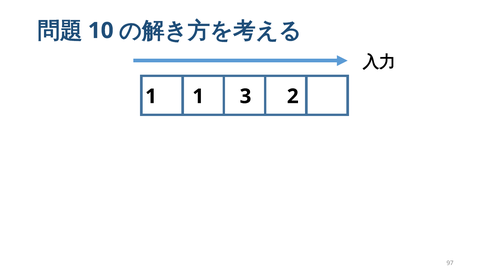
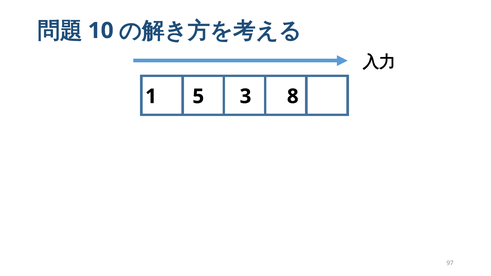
1 1: 1 -> 5
2: 2 -> 8
